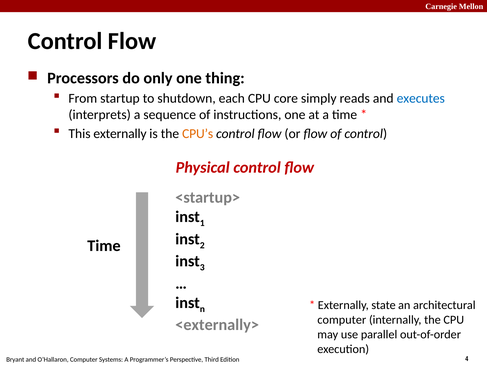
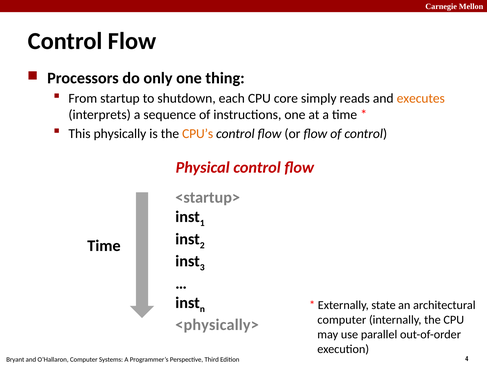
executes colour: blue -> orange
This externally: externally -> physically
<externally>: <externally> -> <physically>
